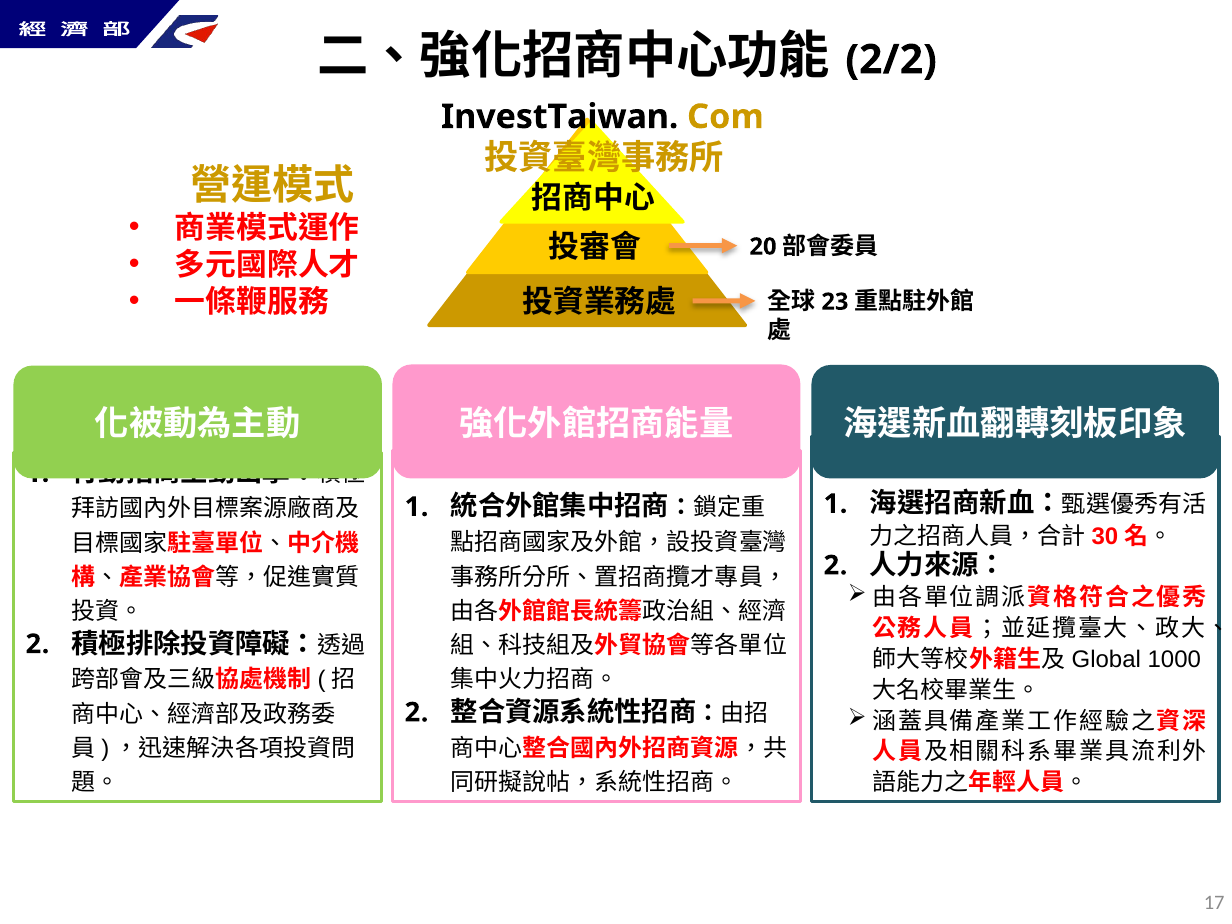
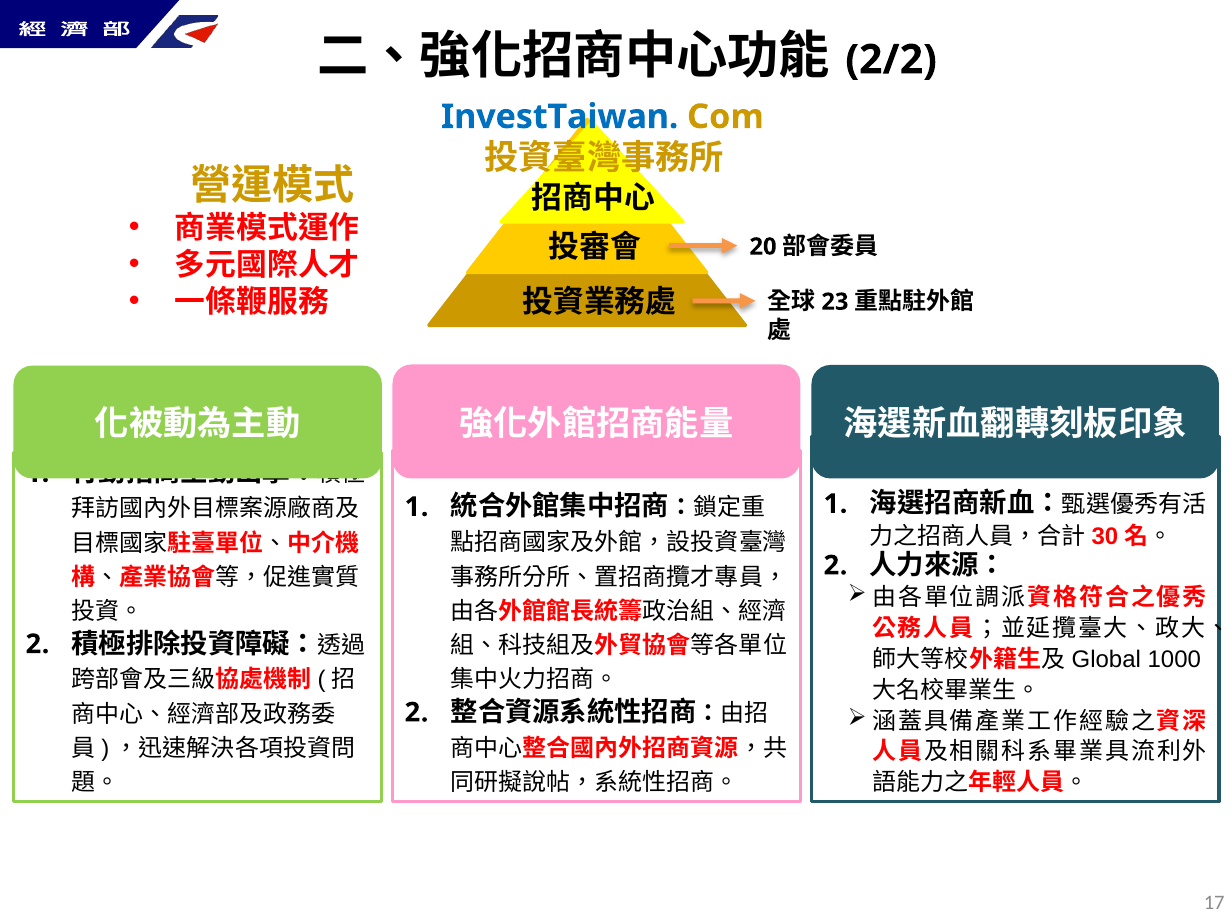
InvestTaiwan colour: black -> blue
